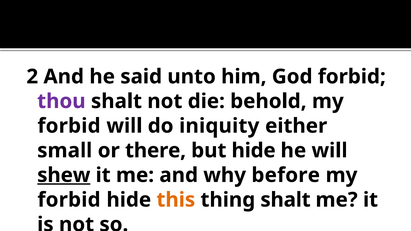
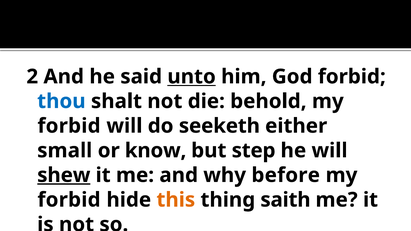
unto underline: none -> present
thou colour: purple -> blue
iniquity: iniquity -> seeketh
there: there -> know
but hide: hide -> step
thing shalt: shalt -> saith
